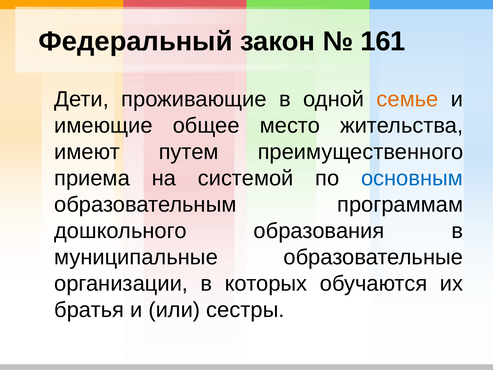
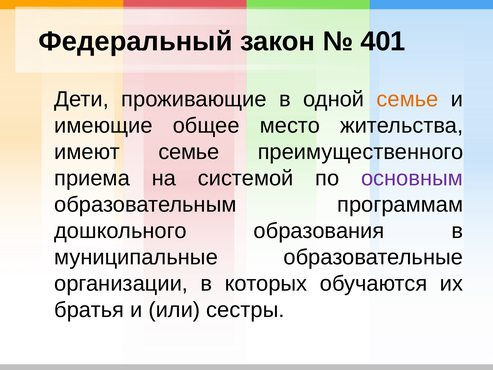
161: 161 -> 401
имеют путем: путем -> семье
основным colour: blue -> purple
